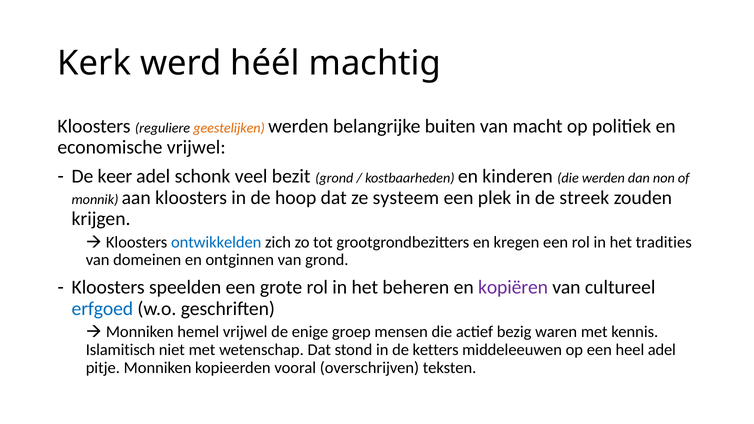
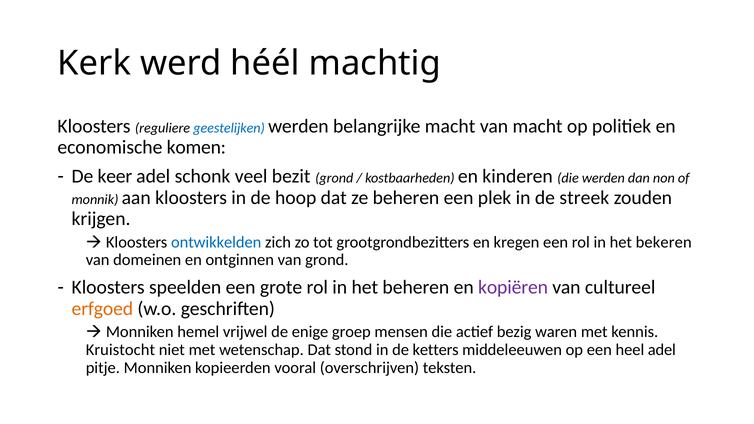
geestelijken colour: orange -> blue
belangrijke buiten: buiten -> macht
economische vrijwel: vrijwel -> komen
ze systeem: systeem -> beheren
tradities: tradities -> bekeren
erfgoed colour: blue -> orange
Islamitisch: Islamitisch -> Kruistocht
